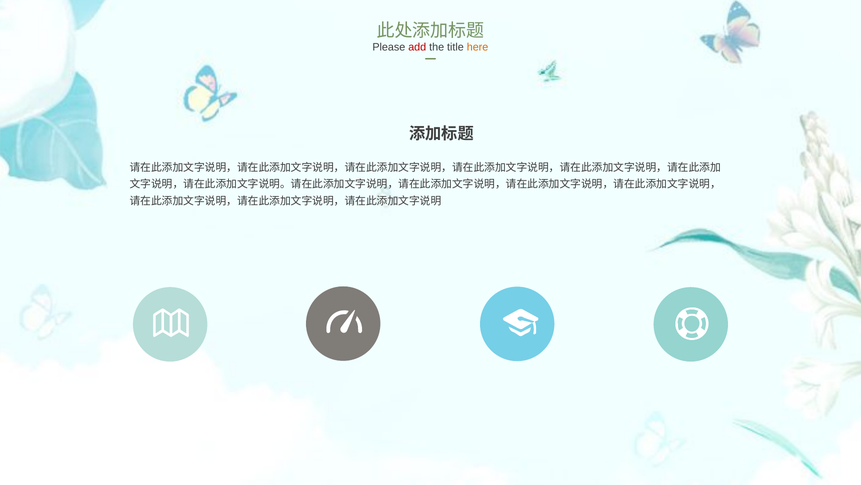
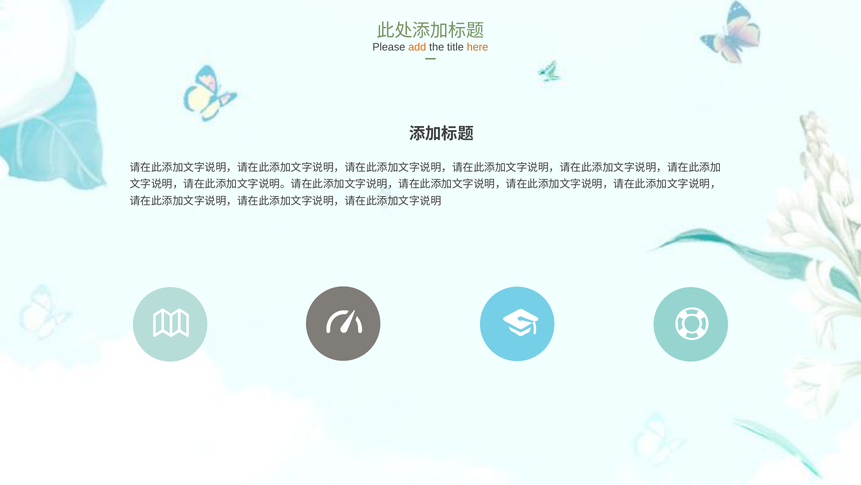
add colour: red -> orange
